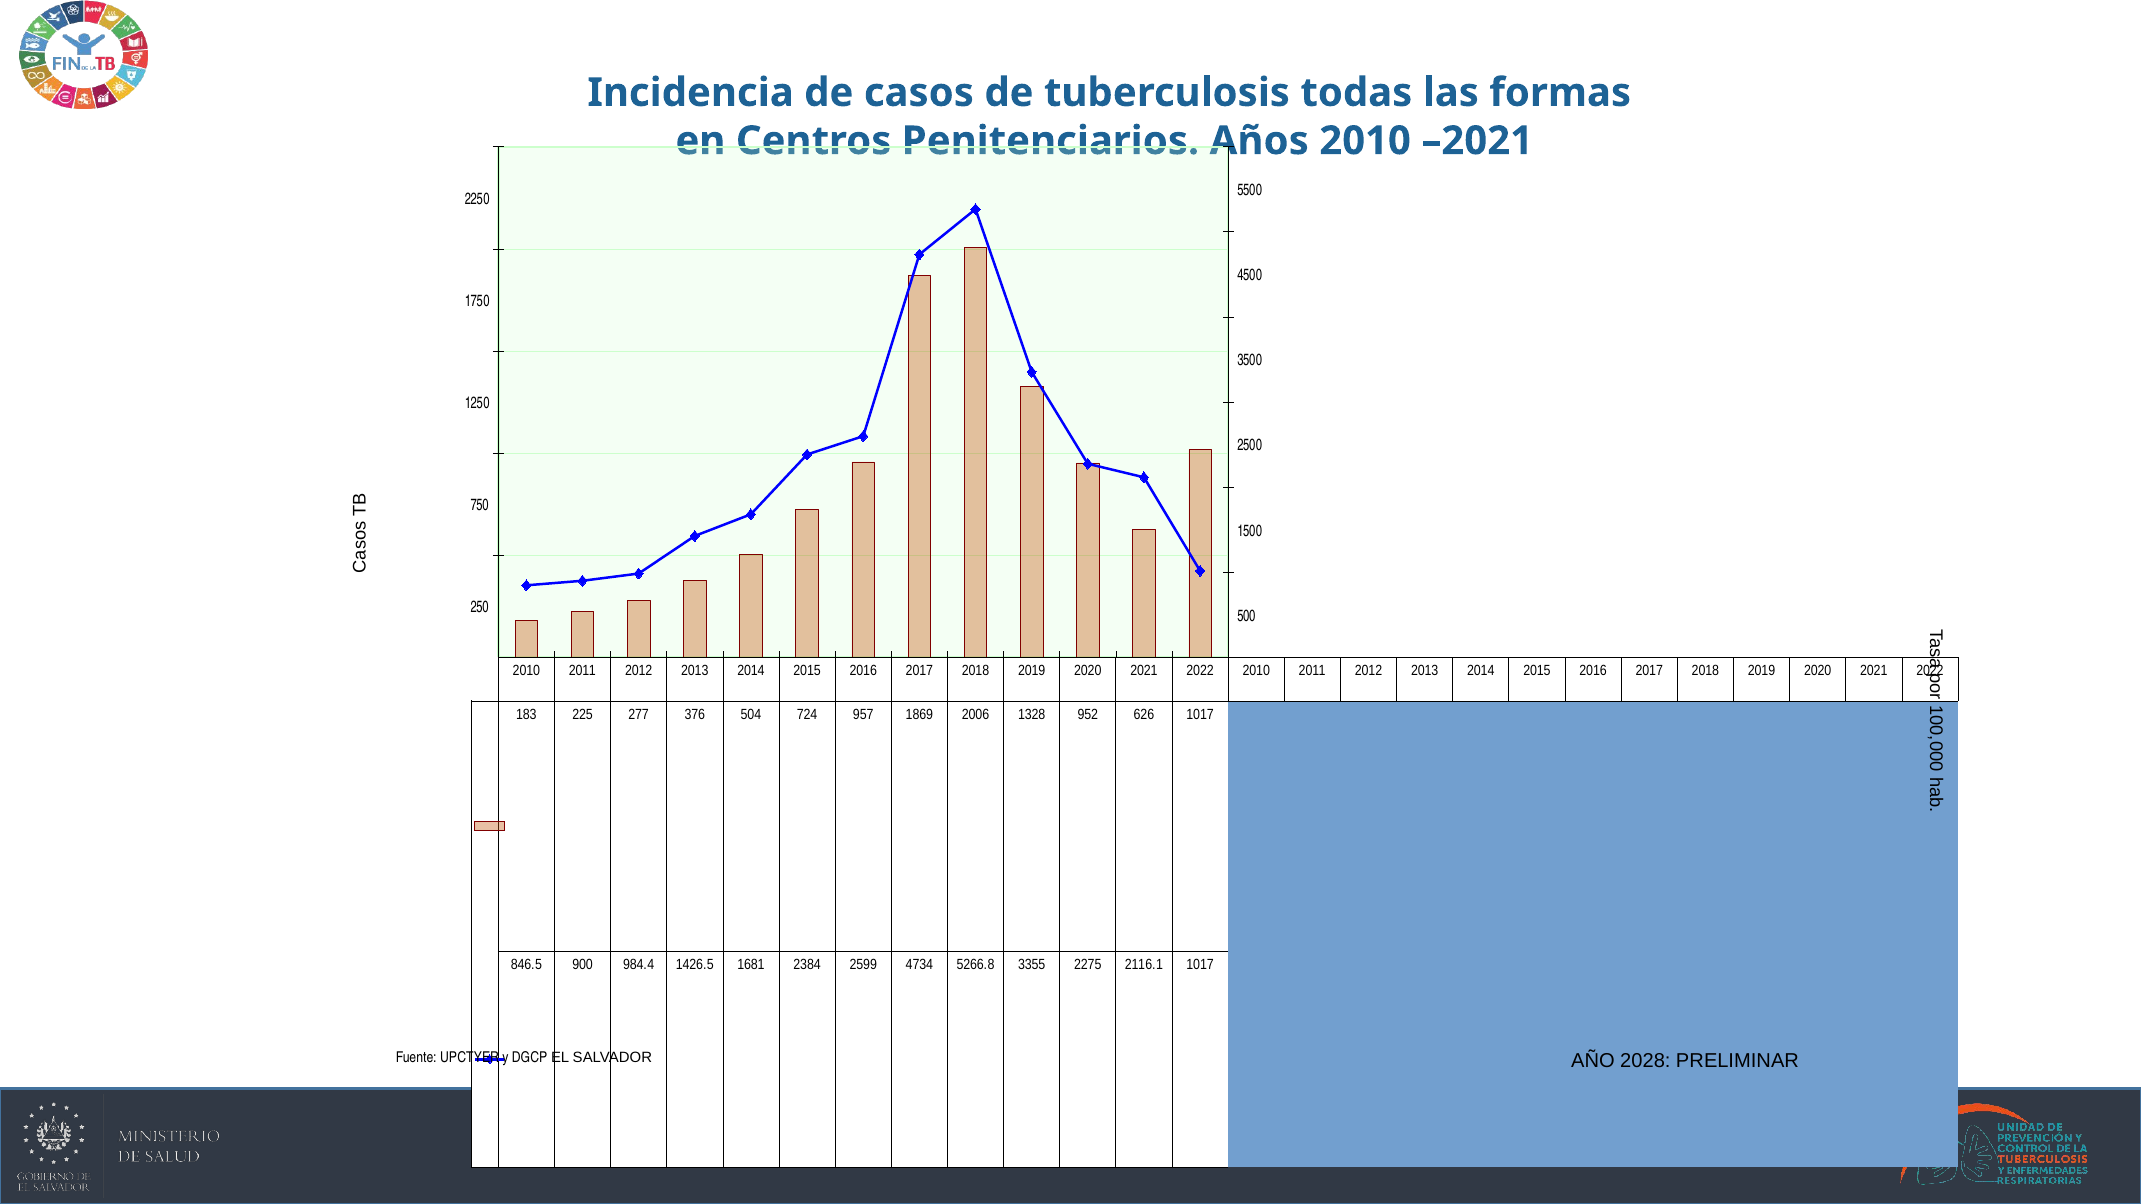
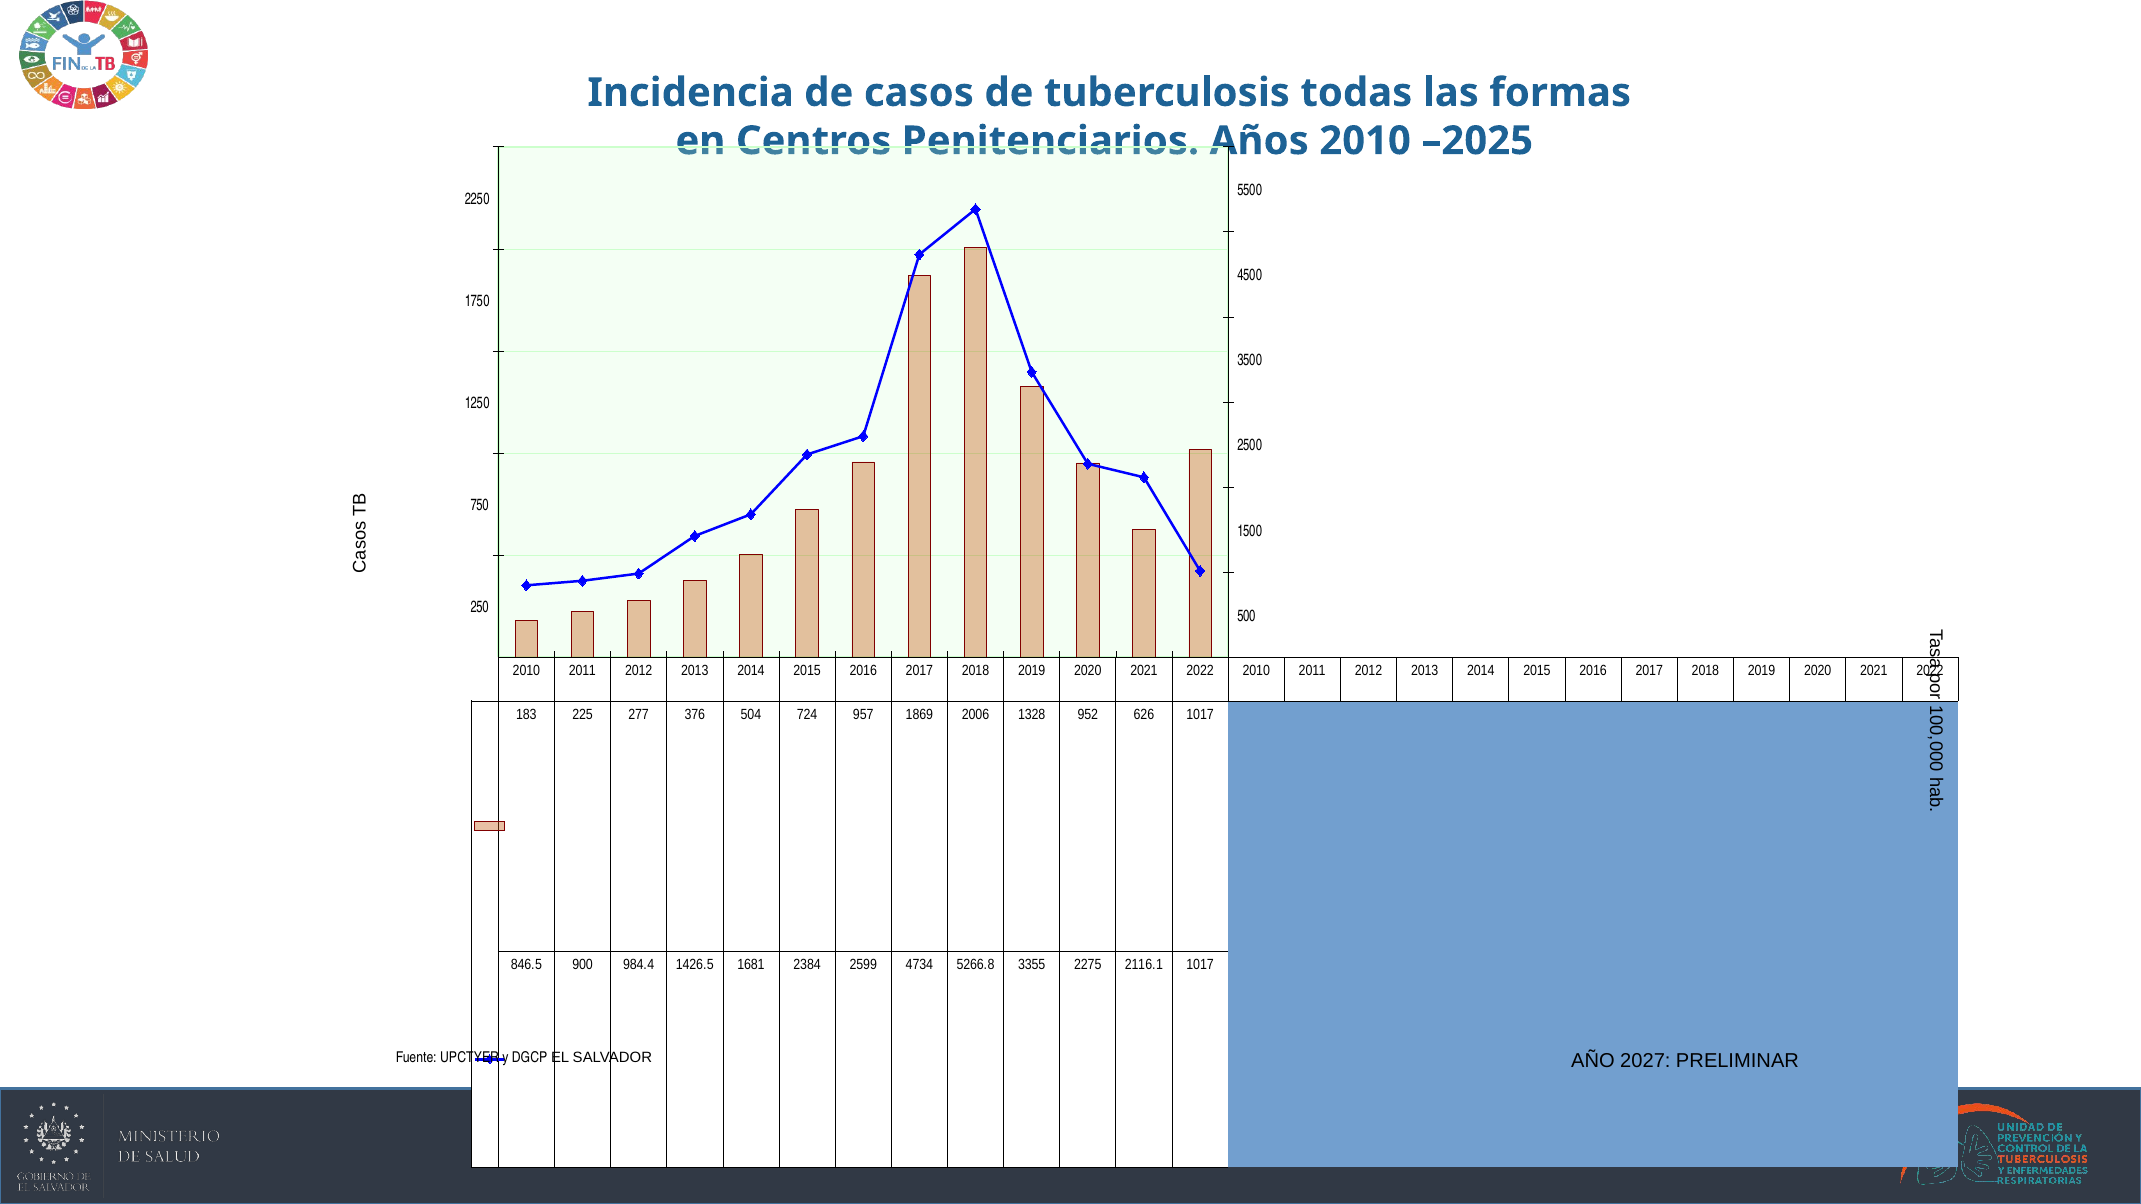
–2021: –2021 -> –2025
2028: 2028 -> 2027
